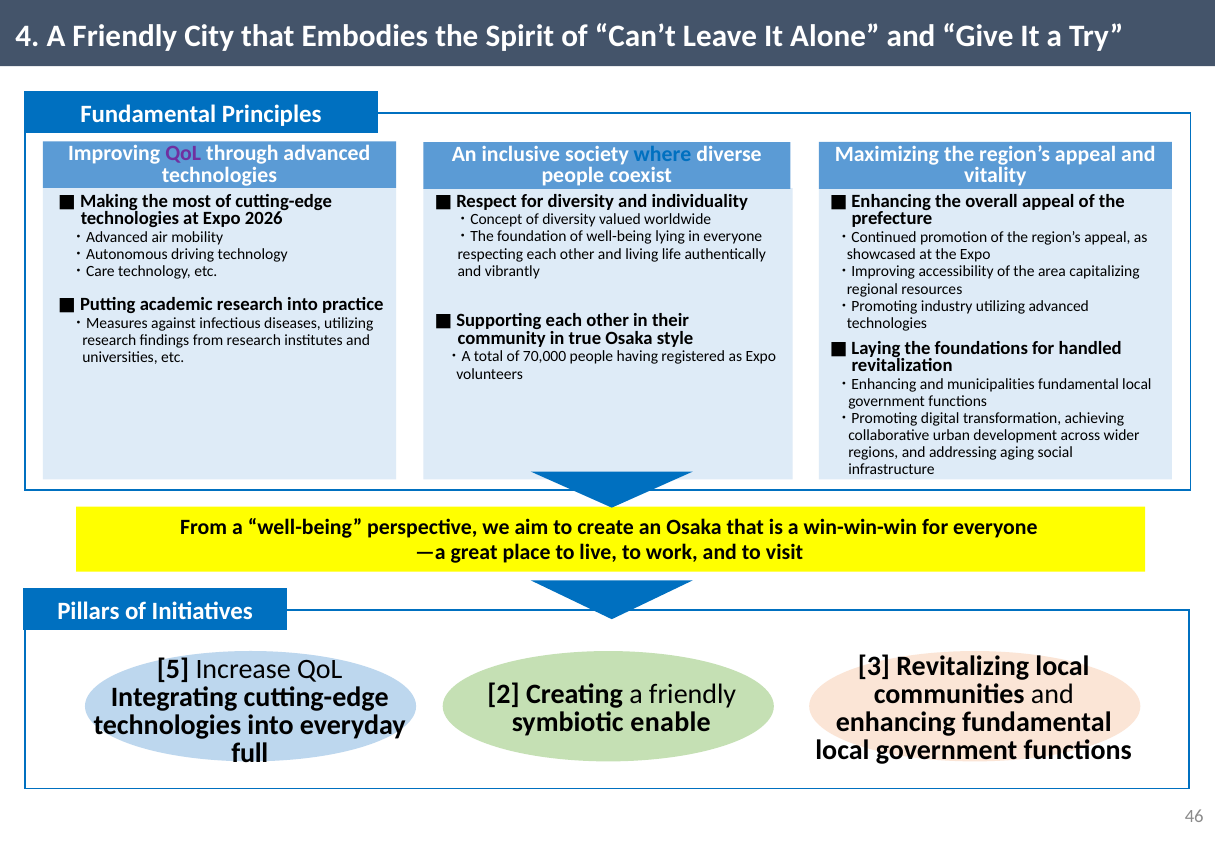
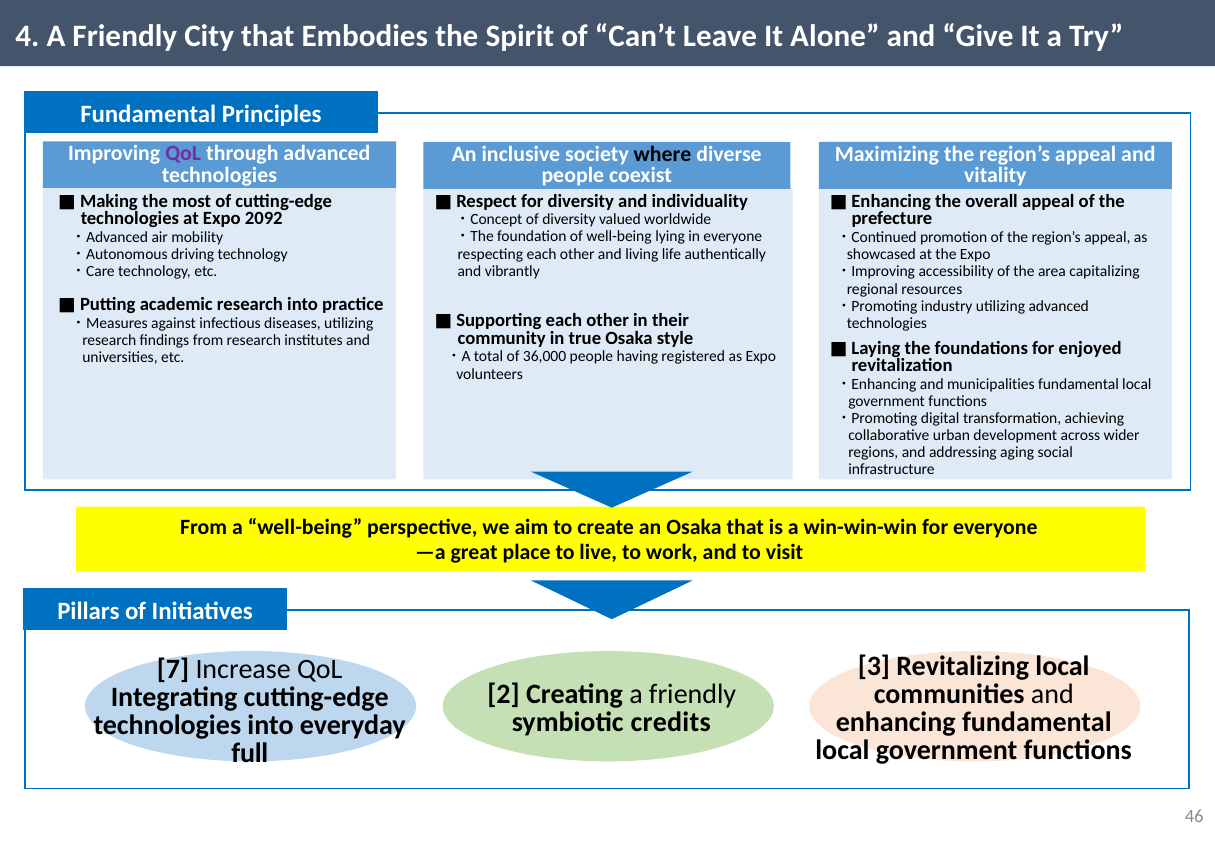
where colour: blue -> black
2026: 2026 -> 2092
handled: handled -> enjoyed
70,000: 70,000 -> 36,000
5: 5 -> 7
enable: enable -> credits
